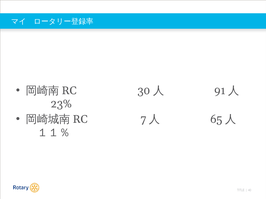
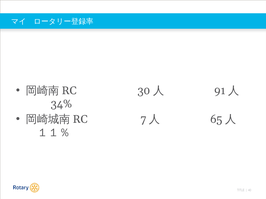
23%: 23% -> 34%
